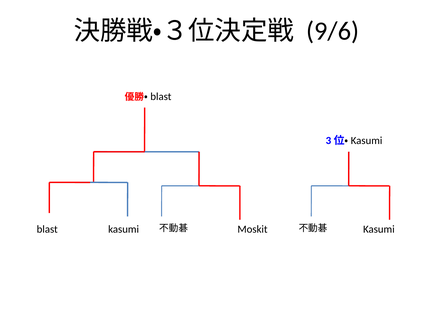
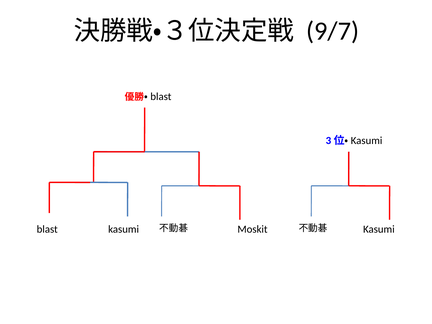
9/6: 9/6 -> 9/7
